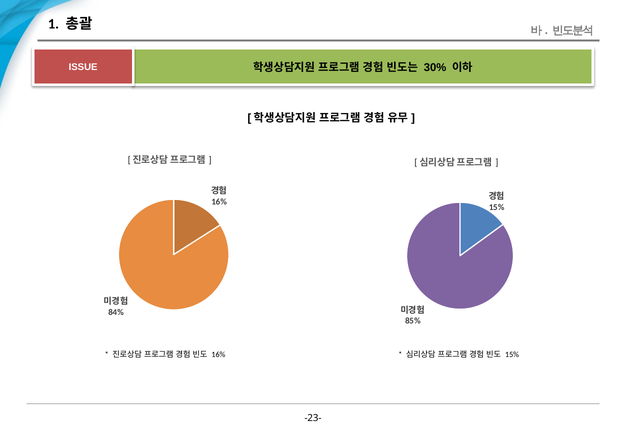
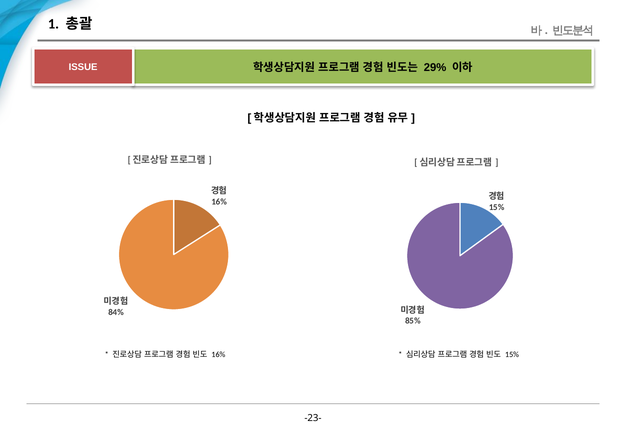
30%: 30% -> 29%
